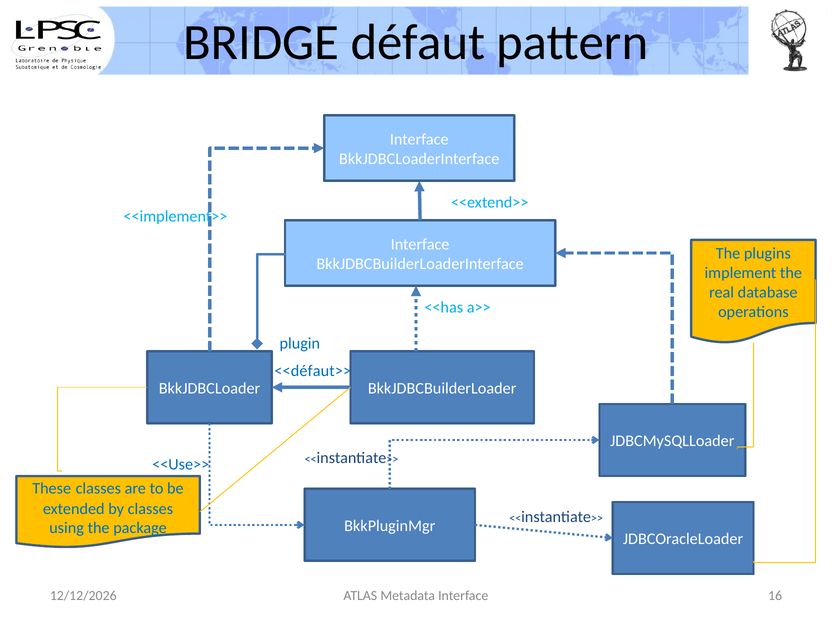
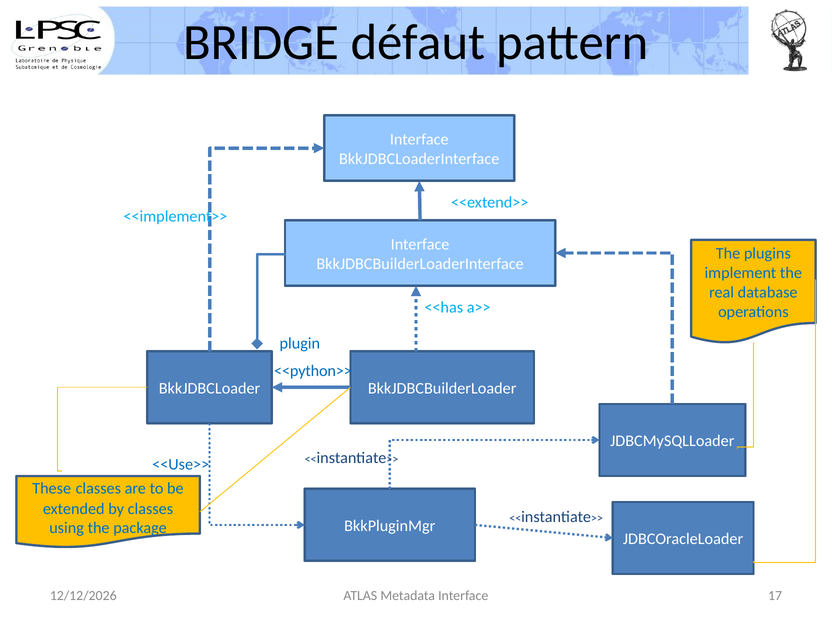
<<défaut>>: <<défaut>> -> <<python>>
16: 16 -> 17
